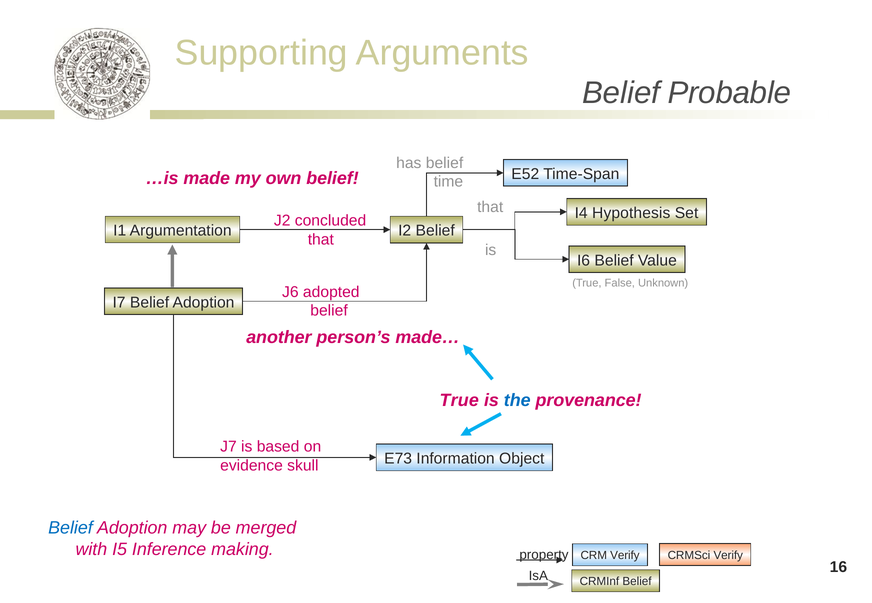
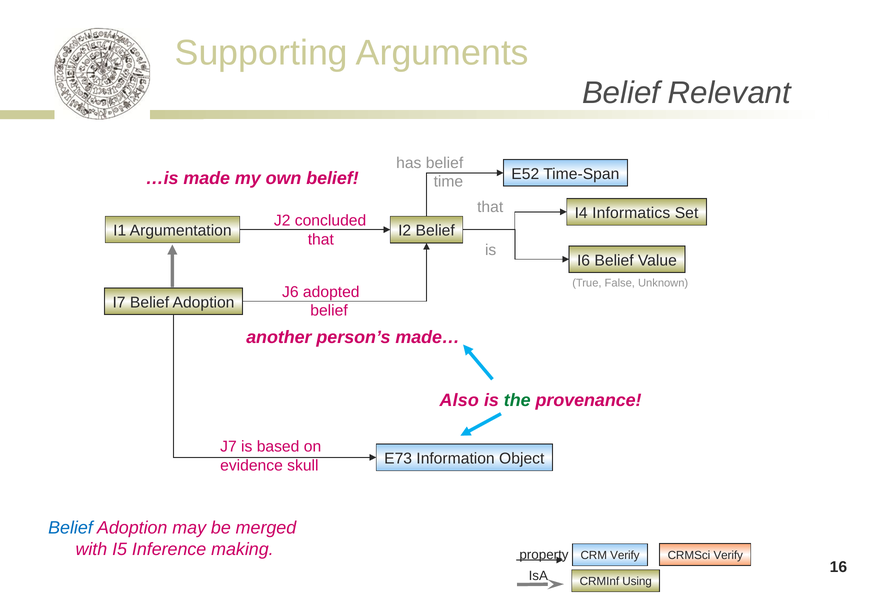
Probable: Probable -> Relevant
Hypothesis: Hypothesis -> Informatics
True at (459, 401): True -> Also
the colour: blue -> green
CRMInf Belief: Belief -> Using
